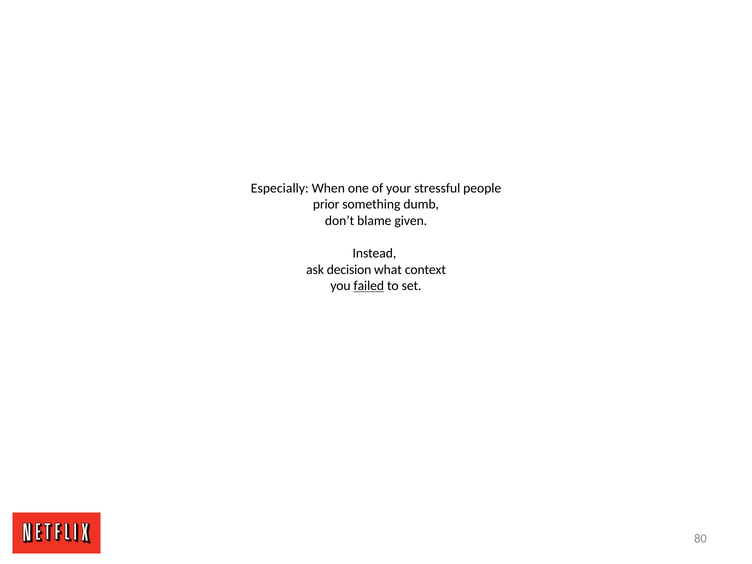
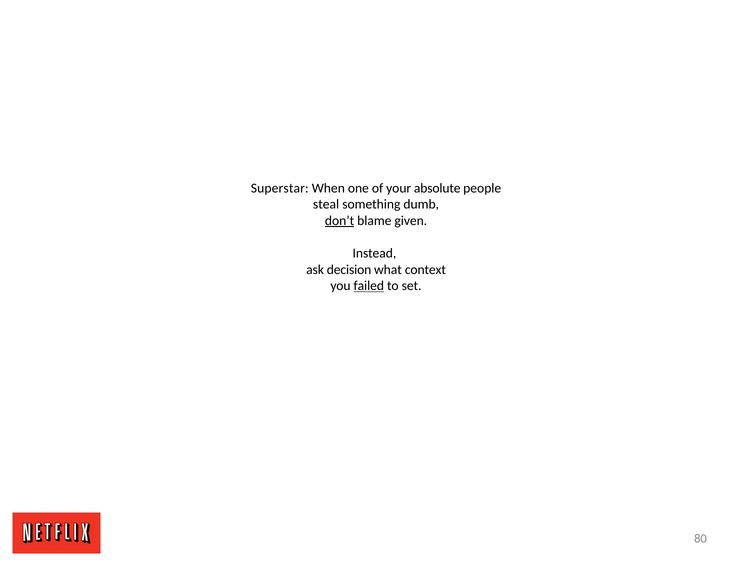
Especially: Especially -> Superstar
stressful: stressful -> absolute
prior: prior -> steal
don’t underline: none -> present
